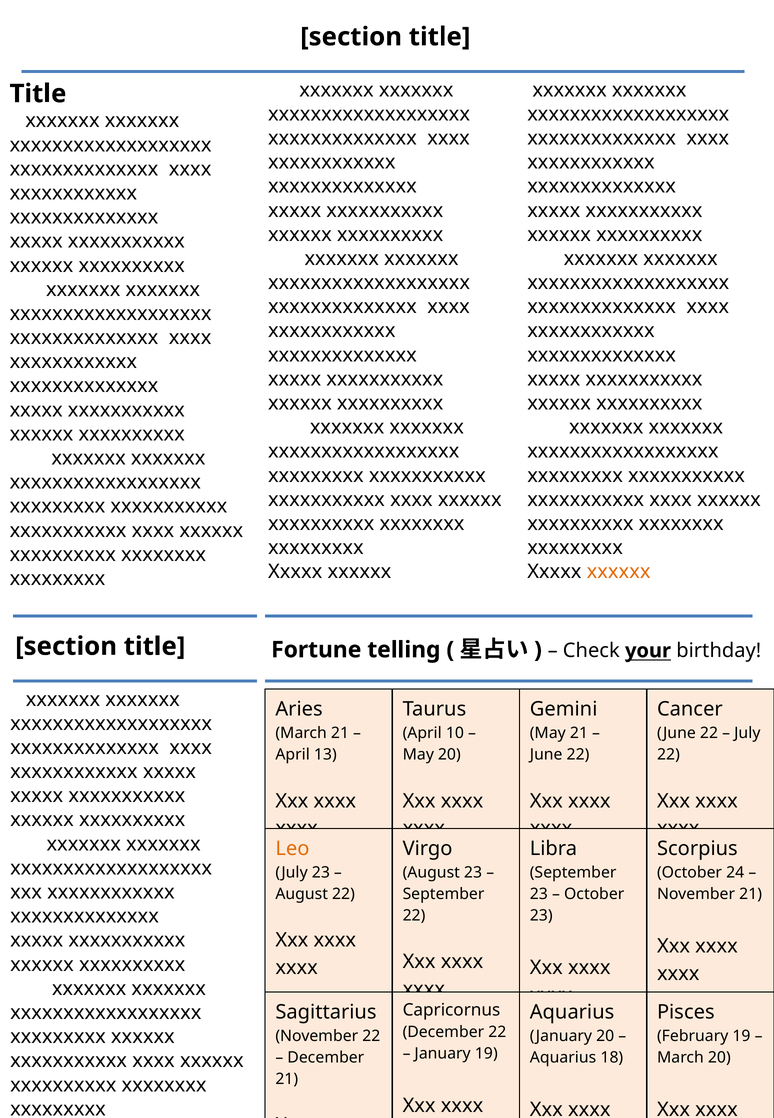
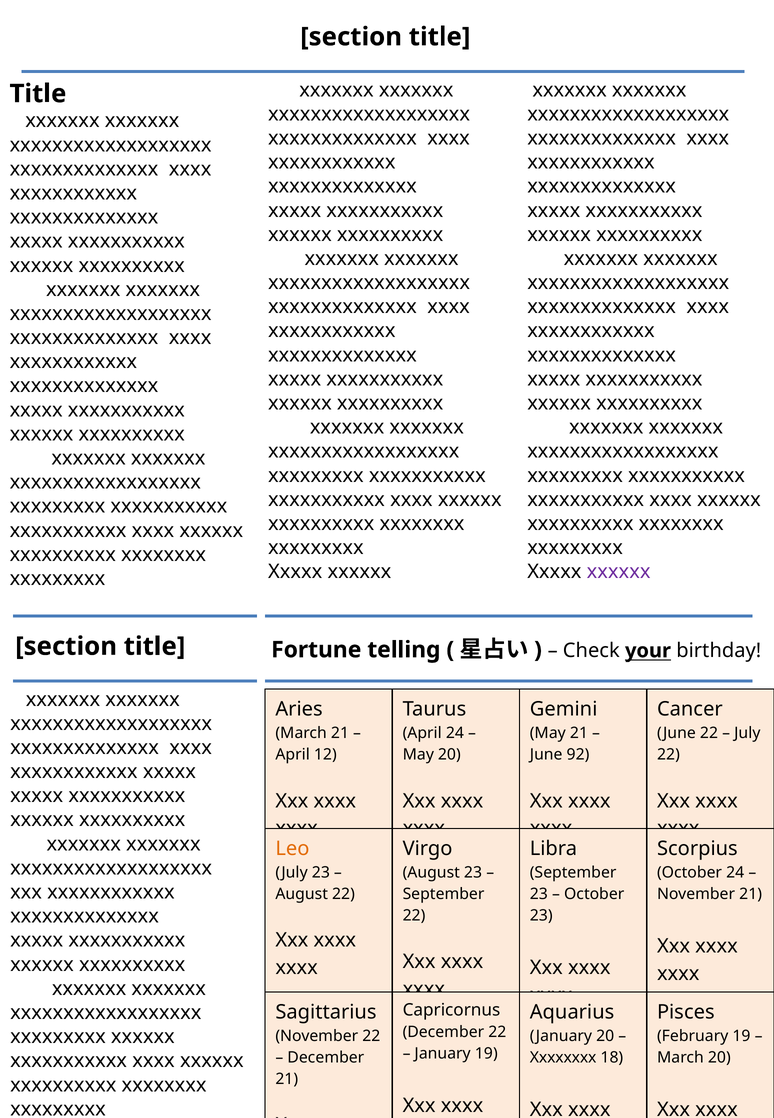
xxxxxx at (619, 572) colour: orange -> purple
April 10: 10 -> 24
13: 13 -> 12
22 at (578, 755): 22 -> 92
Aquarius at (563, 1058): Aquarius -> Xxxxxxxx
